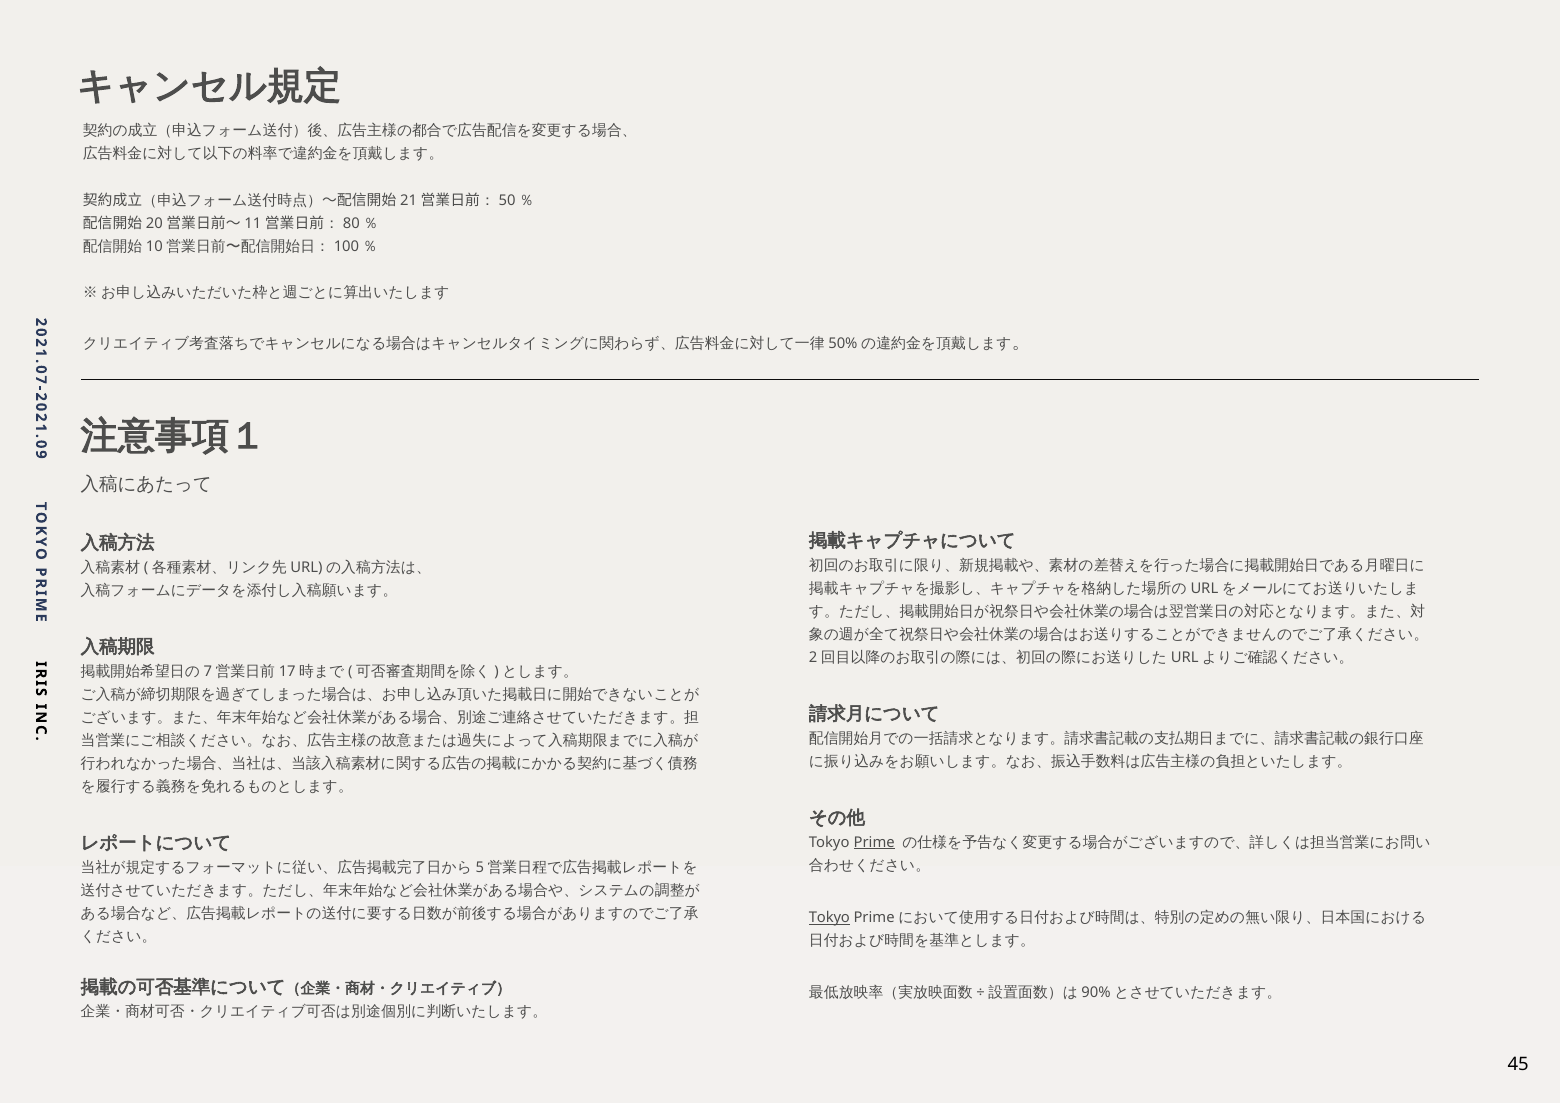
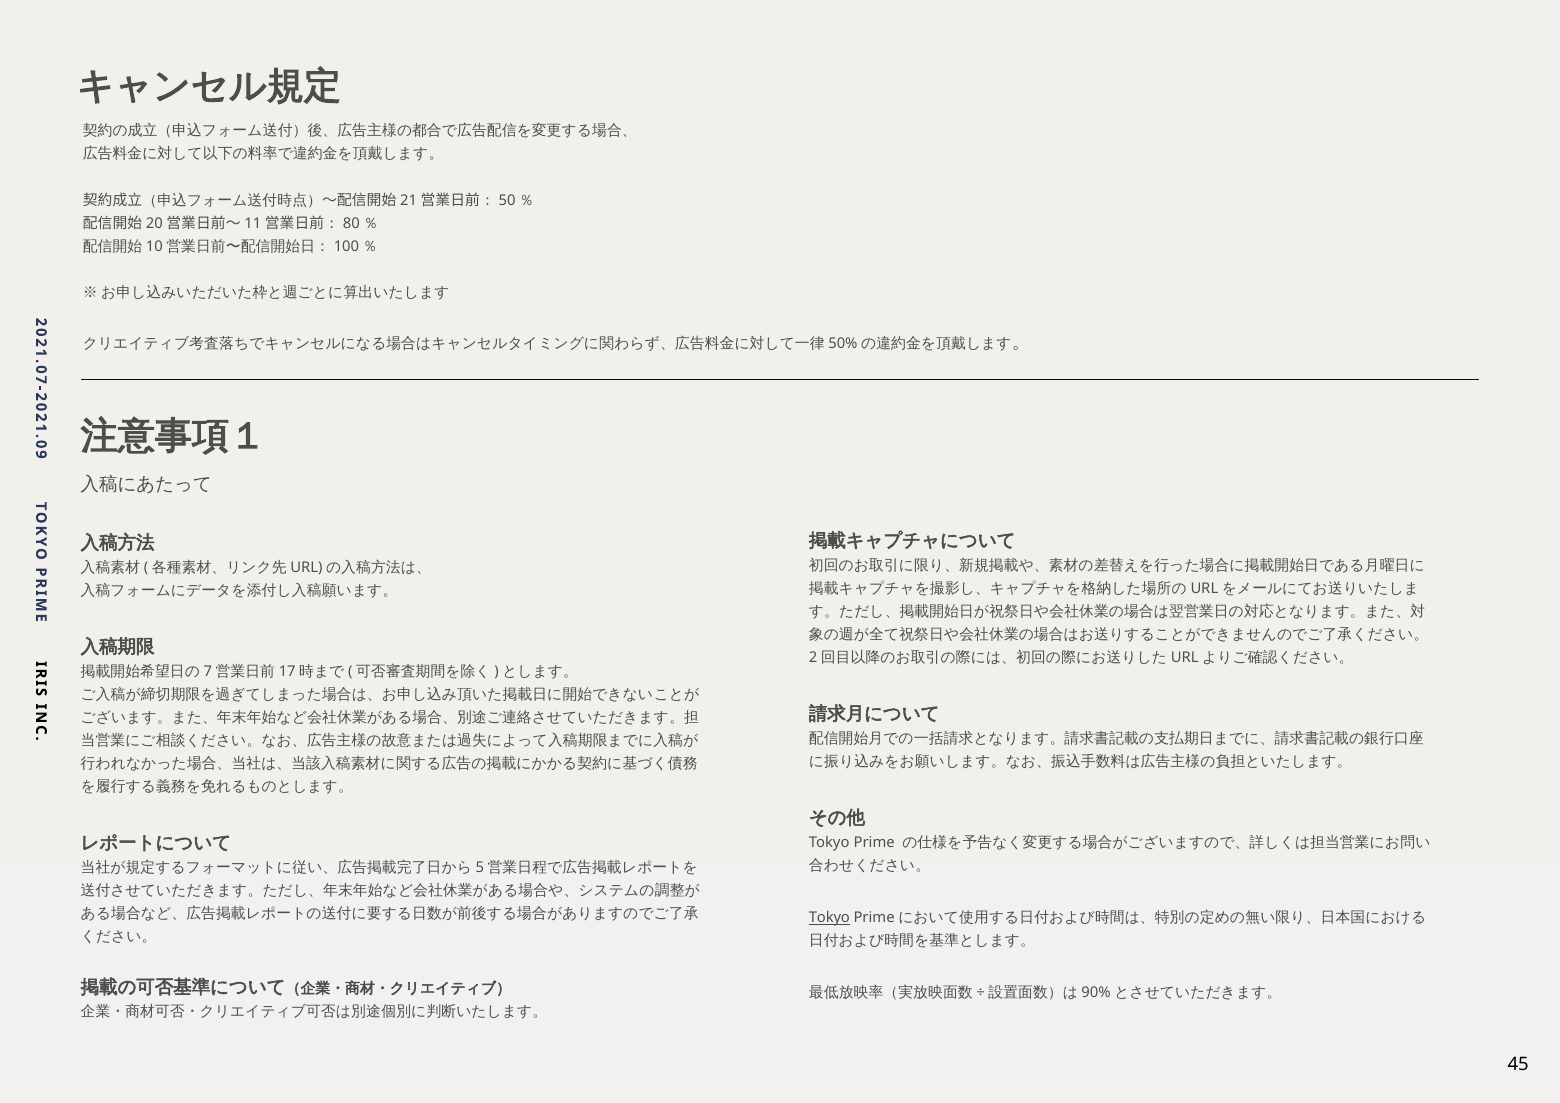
Prime underline: present -> none
